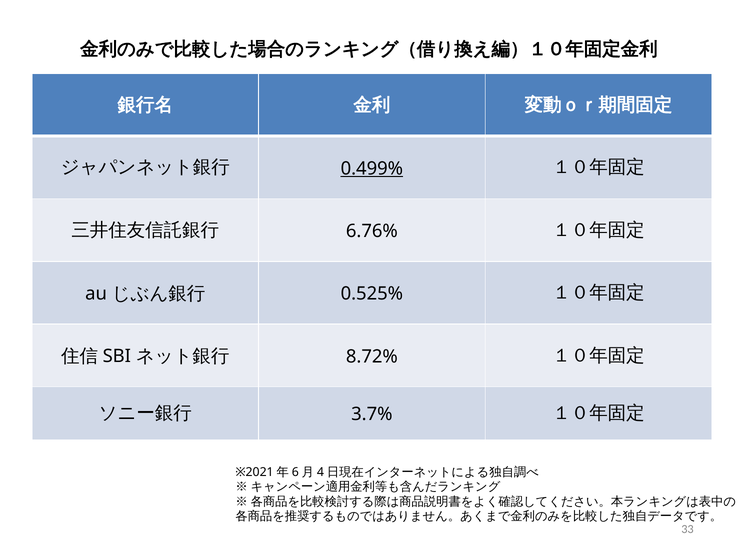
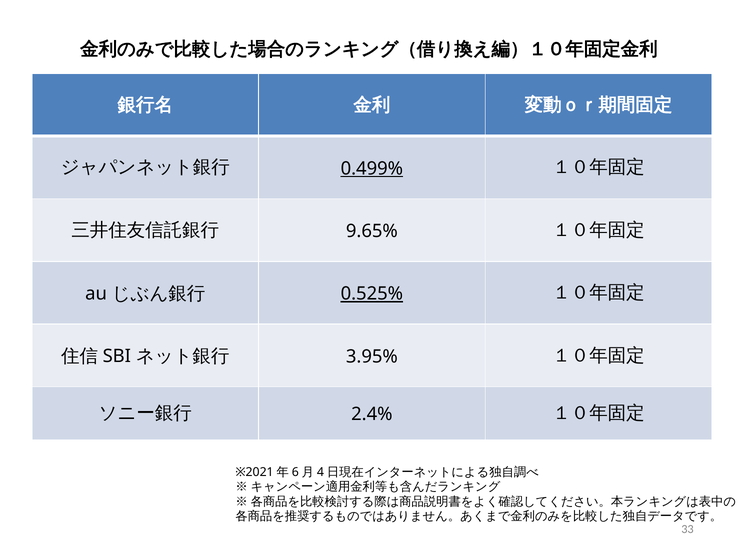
6.76%: 6.76% -> 9.65%
0.525% underline: none -> present
8.72%: 8.72% -> 3.95%
3.7%: 3.7% -> 2.4%
